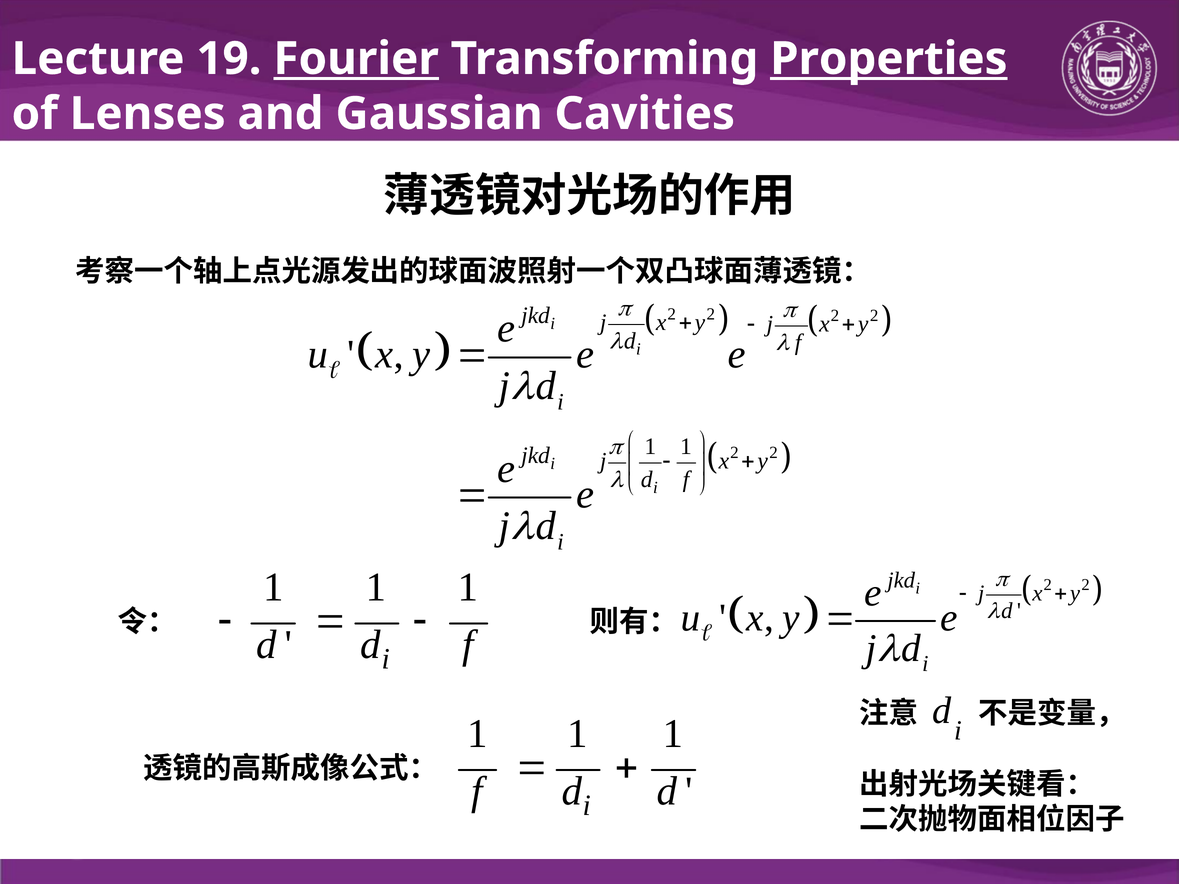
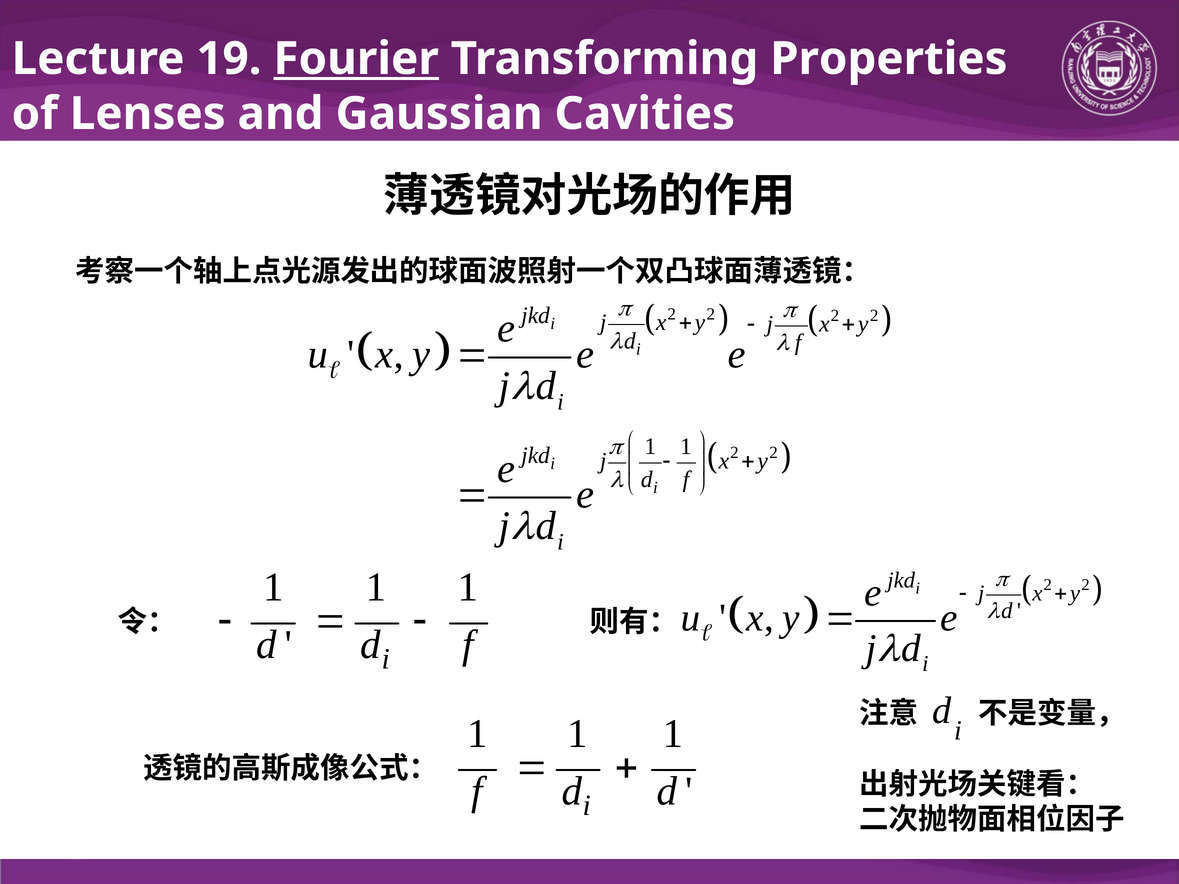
Properties underline: present -> none
